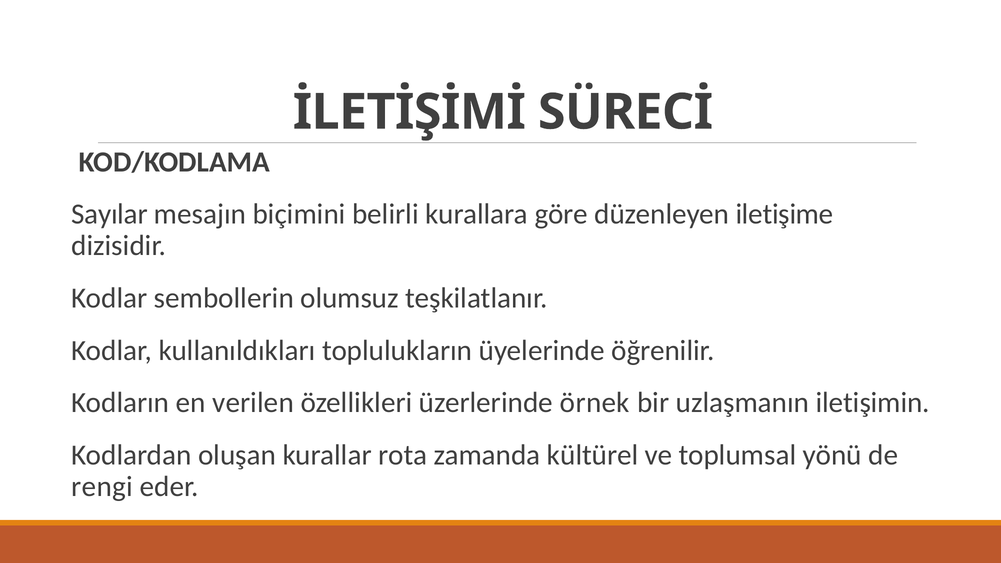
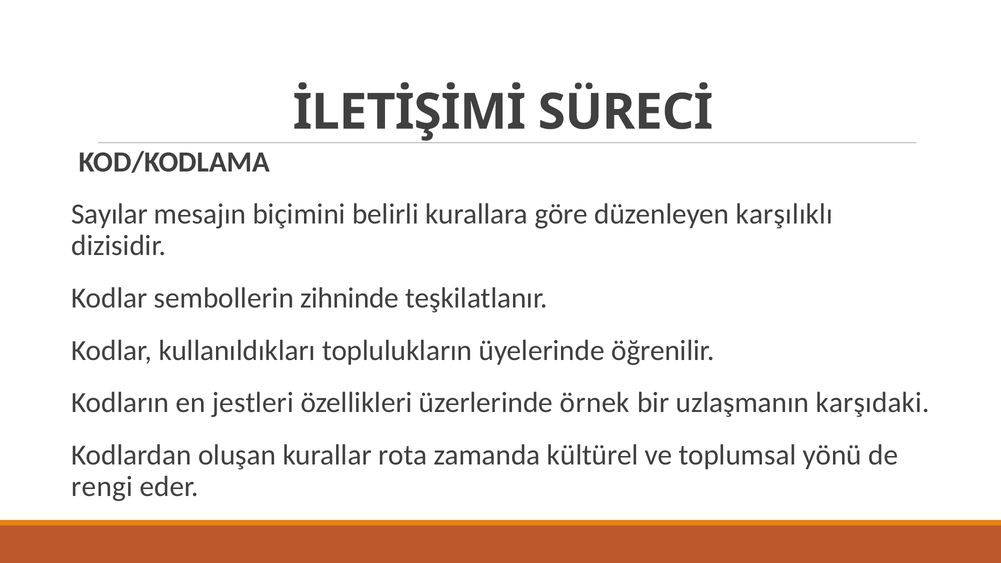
iletişime: iletişime -> karşılıklı
olumsuz: olumsuz -> zihninde
verilen: verilen -> jestleri
iletişimin: iletişimin -> karşıdaki
